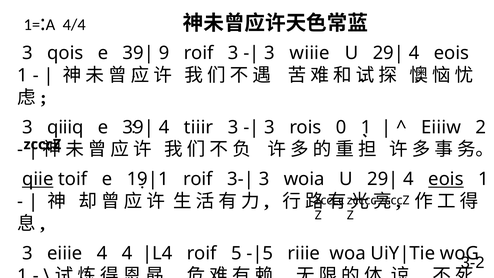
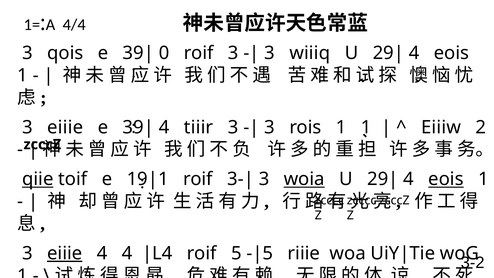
9: 9 -> 0
wiiie: wiiie -> wiiiq
qiiiq at (65, 127): qiiiq -> eiiie
rois 0: 0 -> 1
woia underline: none -> present
eiiie at (65, 253) underline: none -> present
